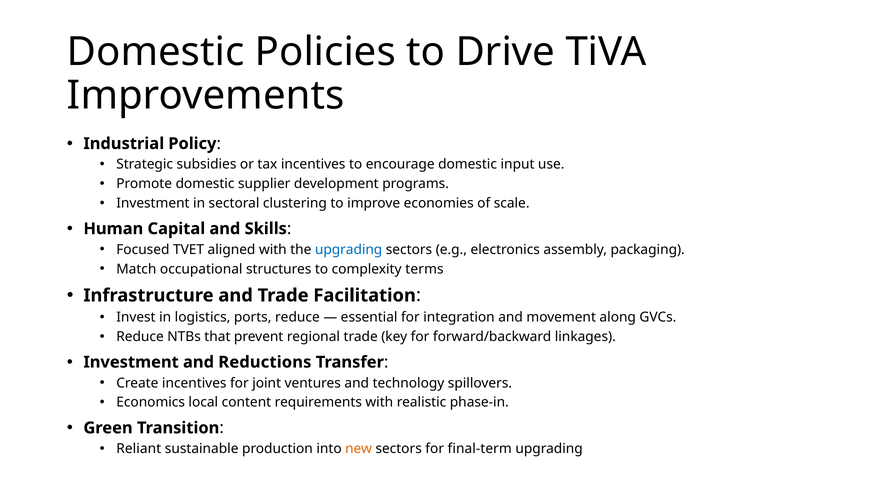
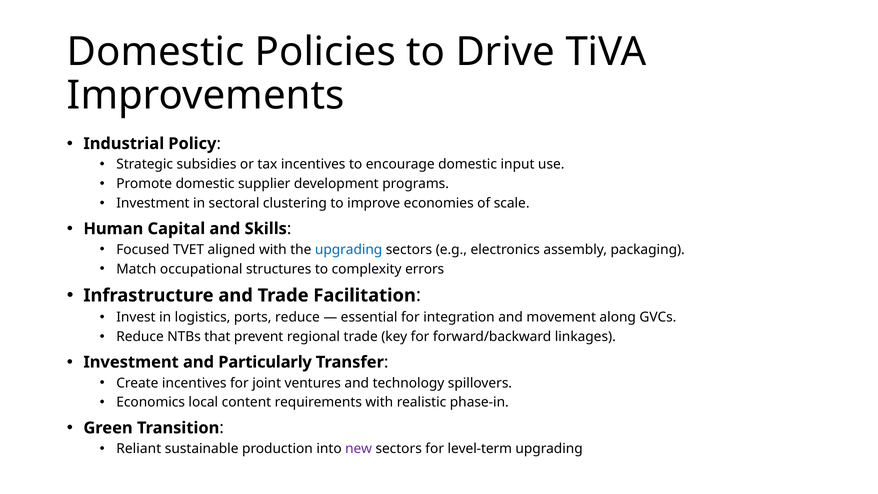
terms: terms -> errors
Reductions: Reductions -> Particularly
new colour: orange -> purple
final-term: final-term -> level-term
